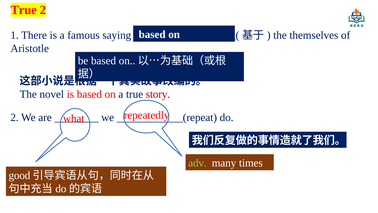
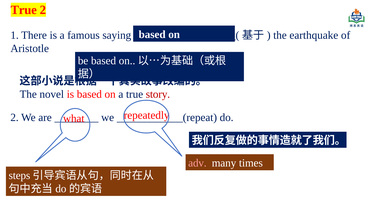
themselves: themselves -> earthquake
adv colour: light green -> pink
good: good -> steps
